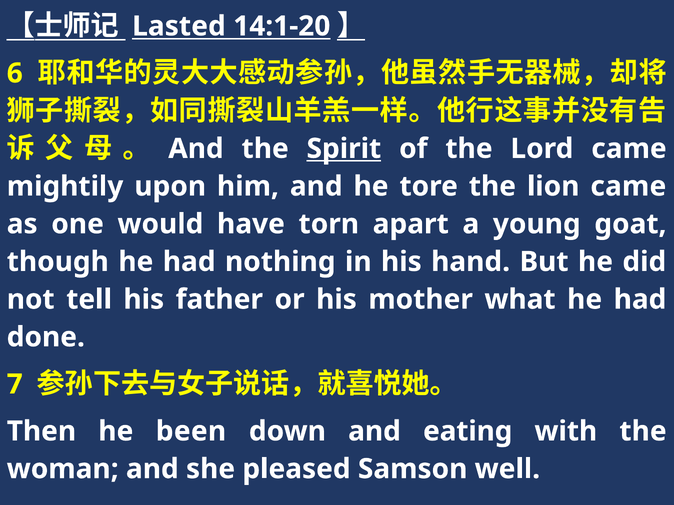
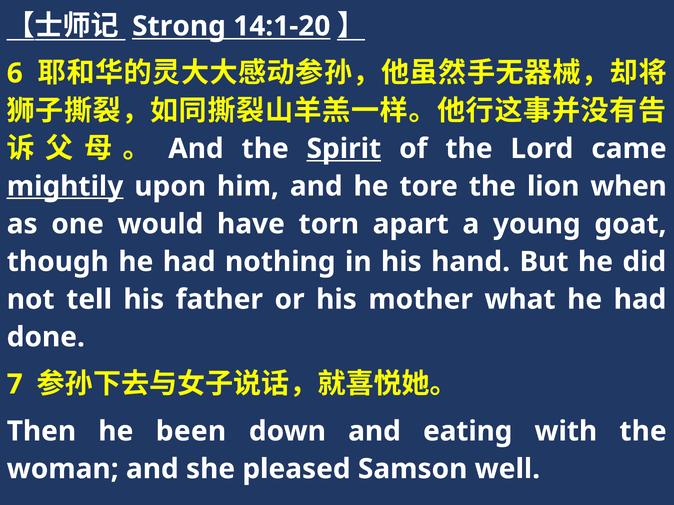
Lasted: Lasted -> Strong
mightily underline: none -> present
lion came: came -> when
